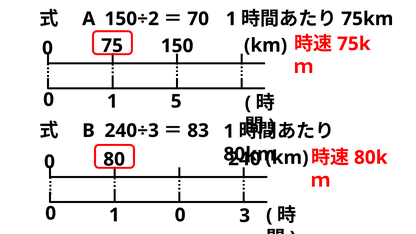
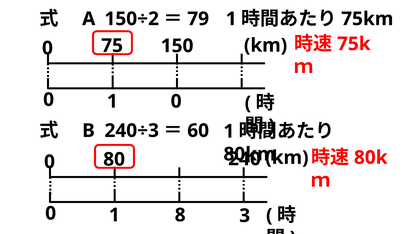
70: 70 -> 79
1 5: 5 -> 0
83: 83 -> 60
1 0: 0 -> 8
